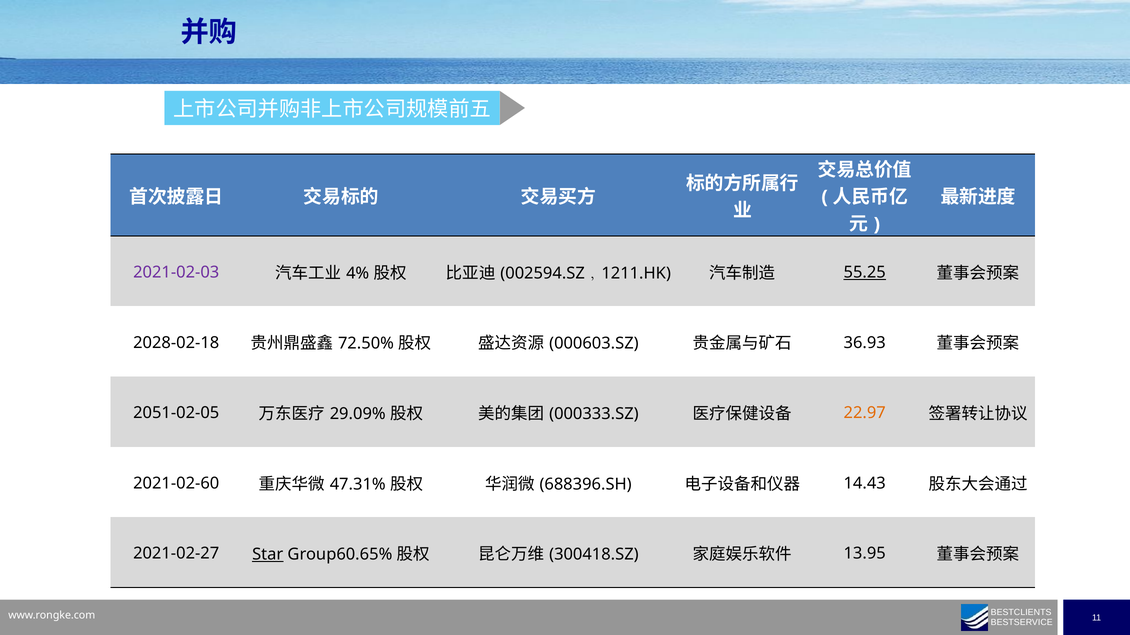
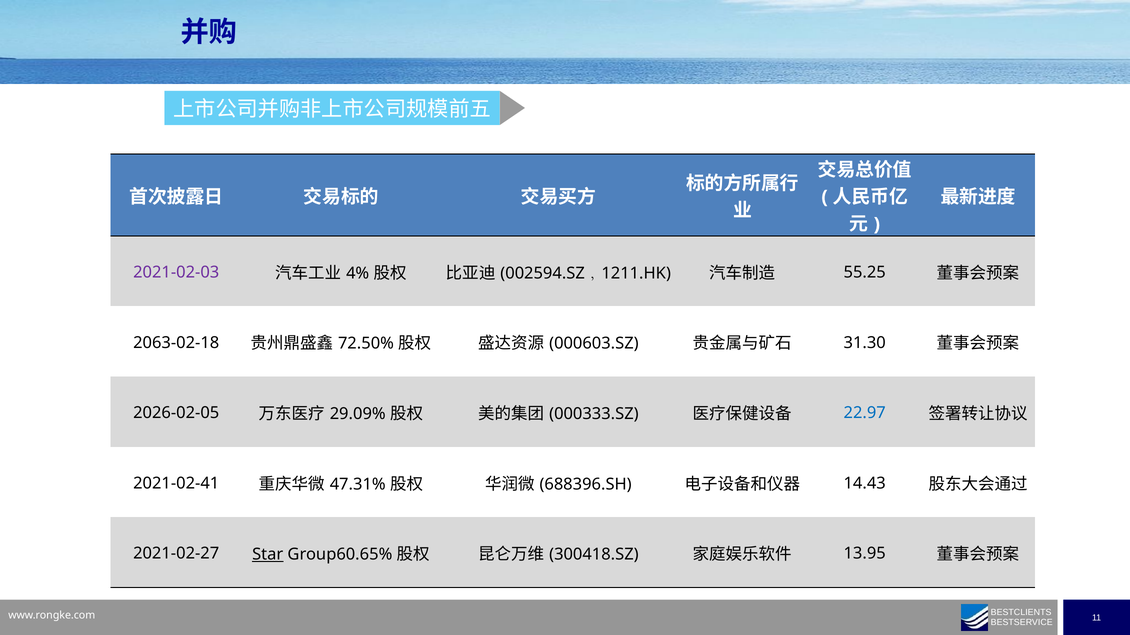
55.25 underline: present -> none
2028-02-18: 2028-02-18 -> 2063-02-18
36.93: 36.93 -> 31.30
2051-02-05: 2051-02-05 -> 2026-02-05
22.97 colour: orange -> blue
2021-02-60: 2021-02-60 -> 2021-02-41
